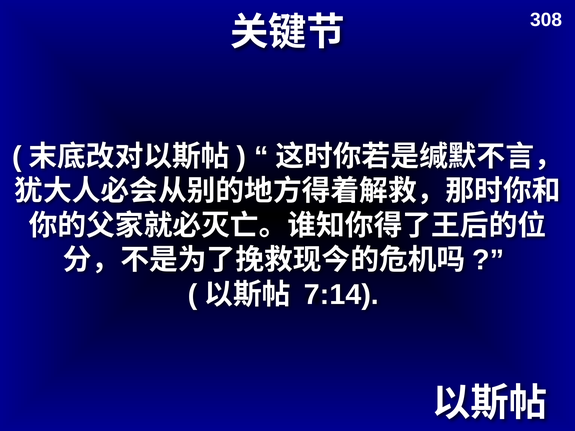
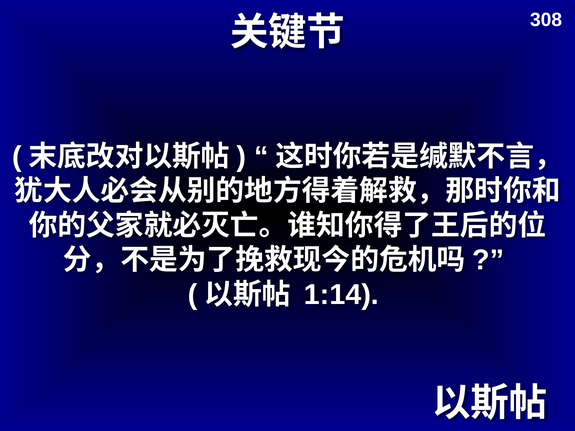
7:14: 7:14 -> 1:14
